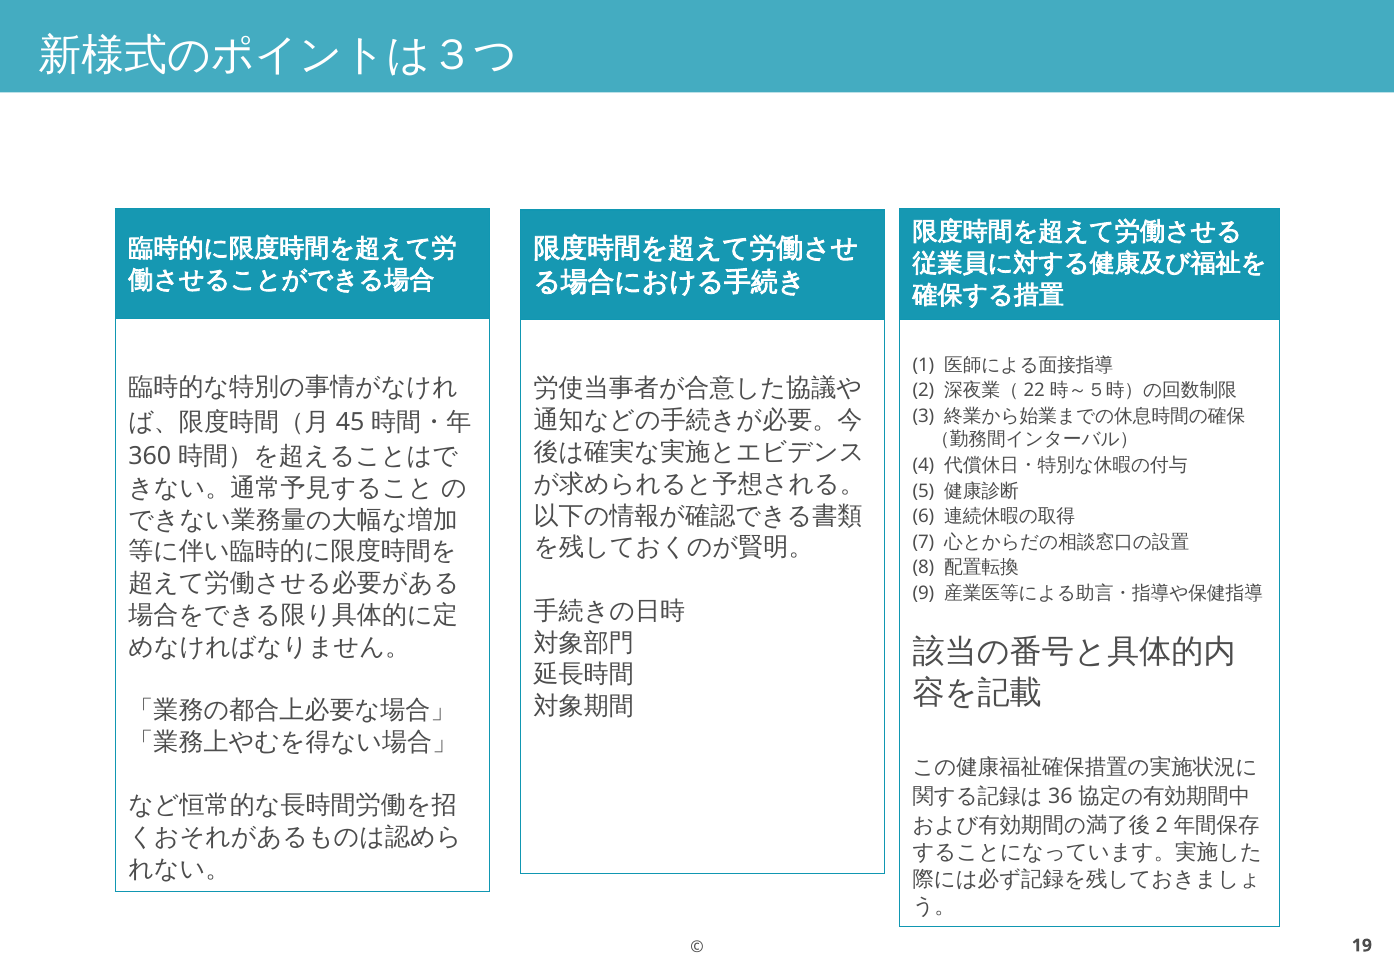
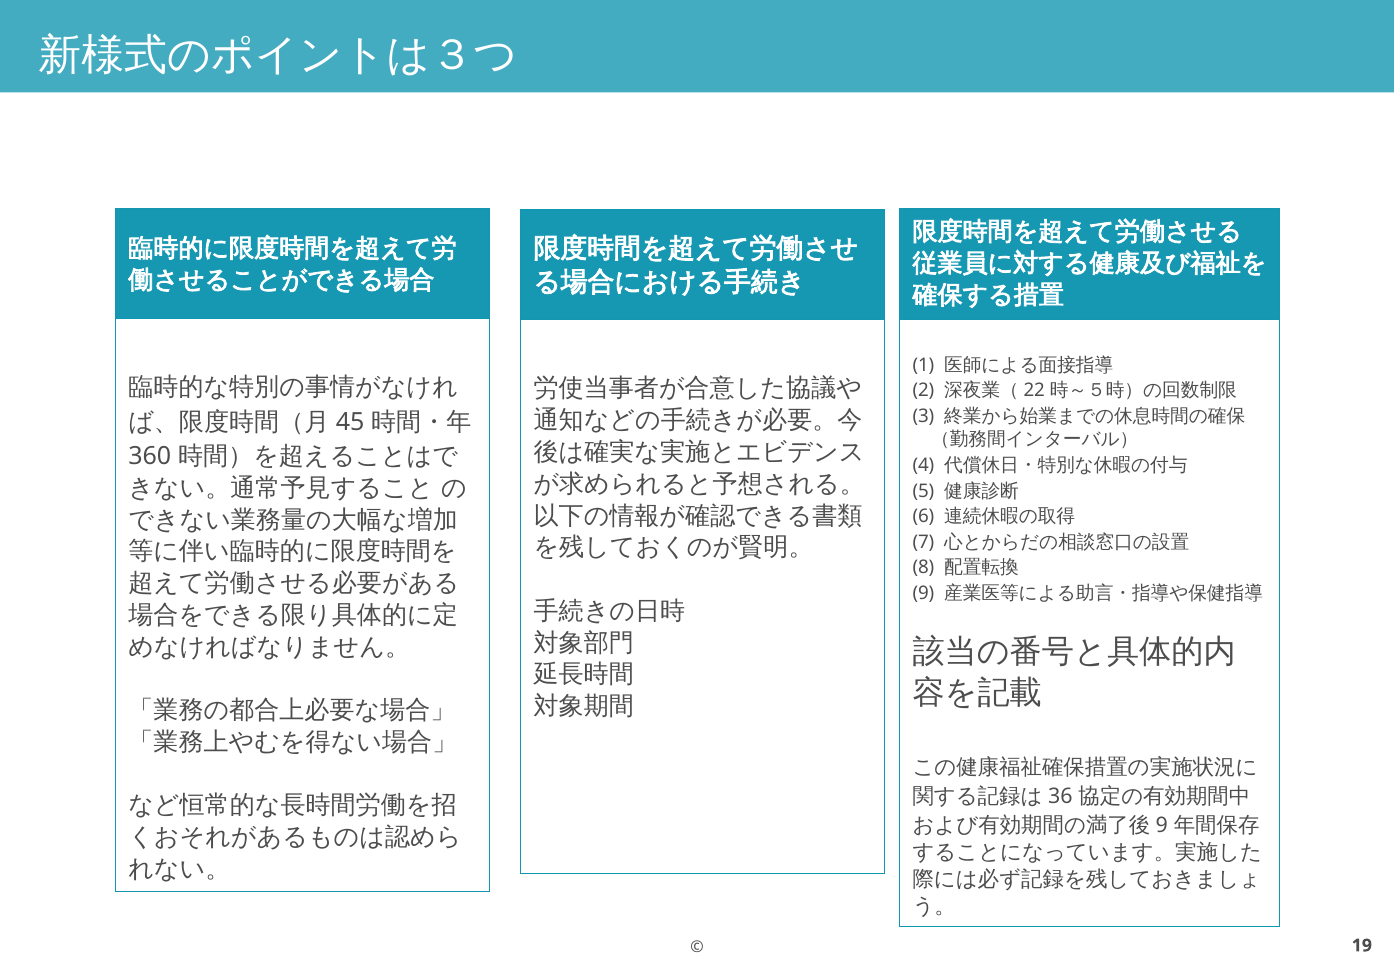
2 at (1162, 826): 2 -> 9
